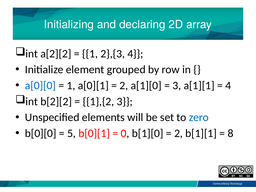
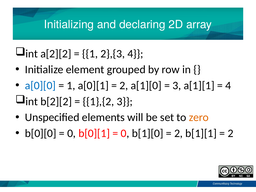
zero colour: blue -> orange
5 at (72, 133): 5 -> 0
8 at (230, 133): 8 -> 2
